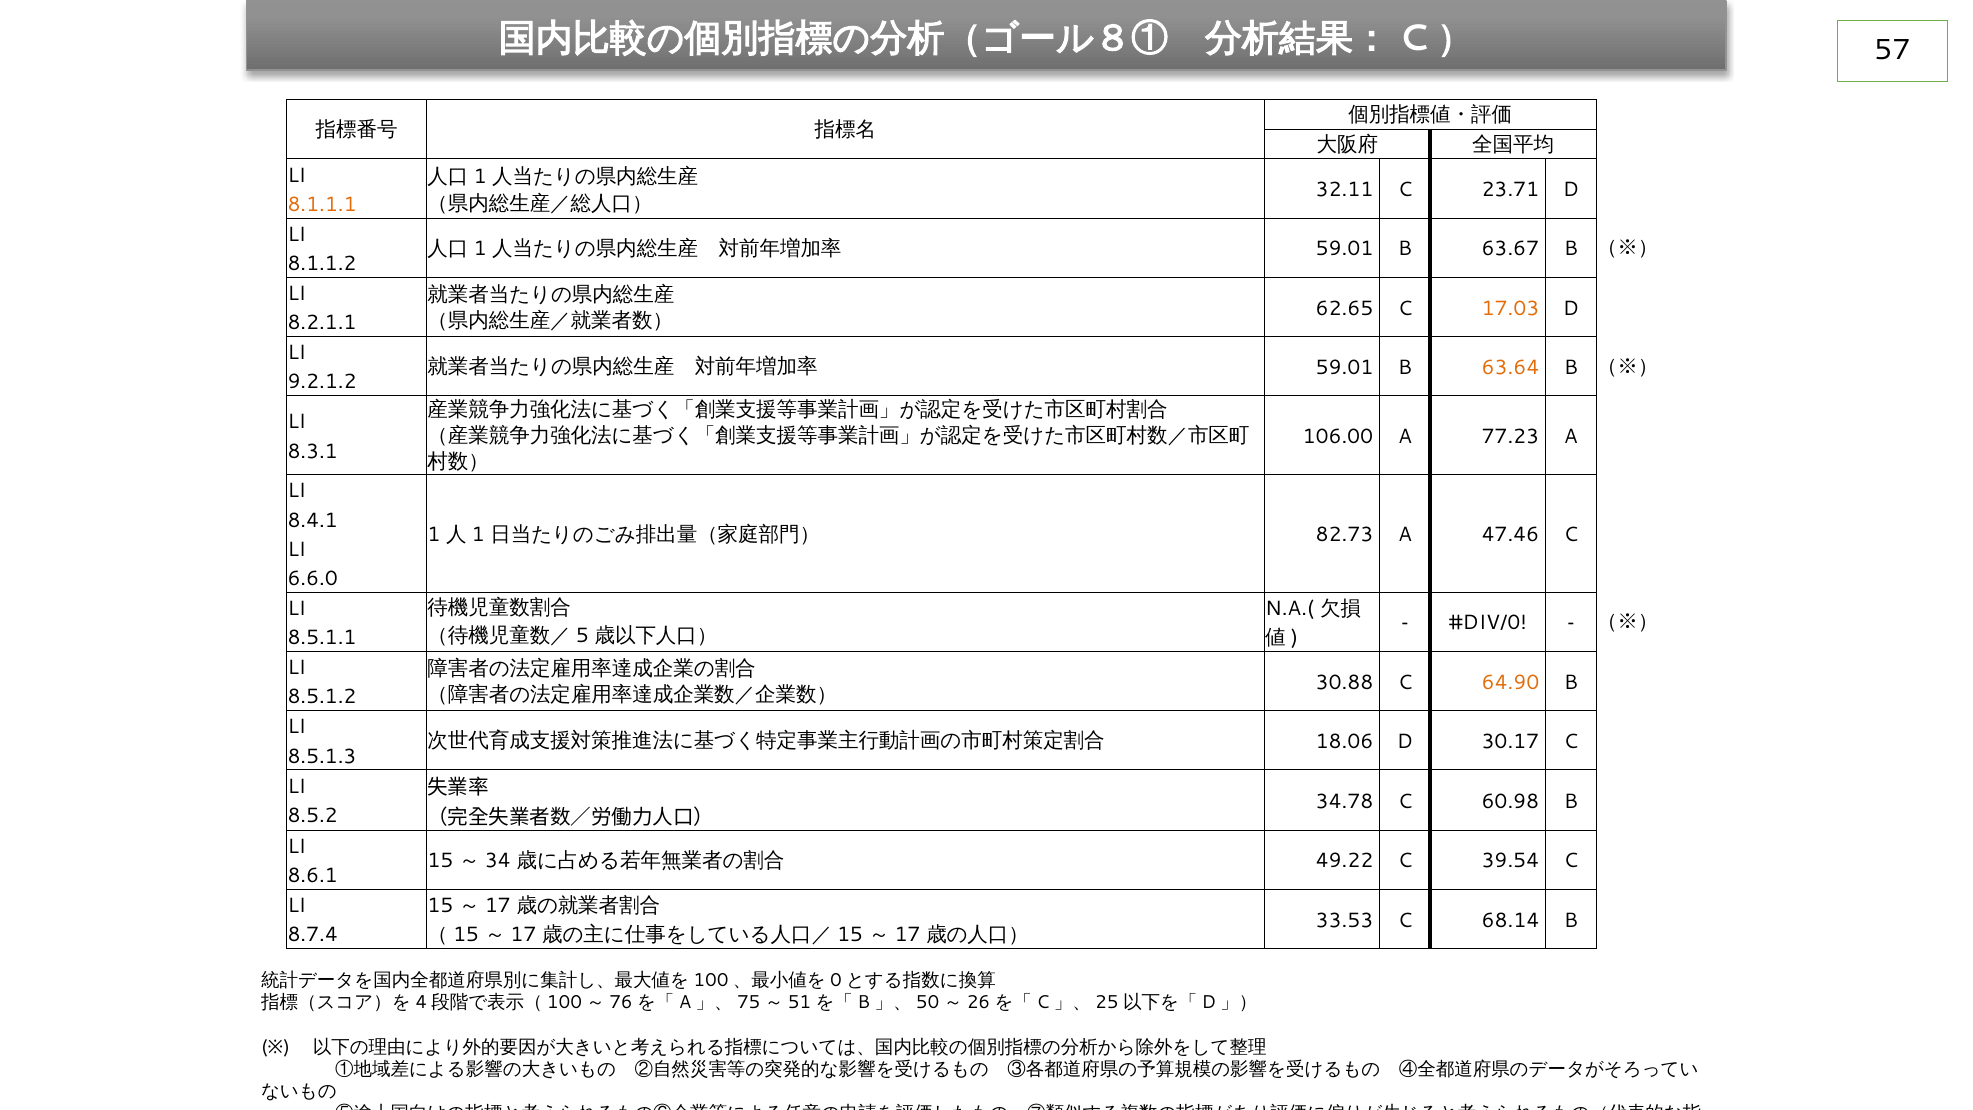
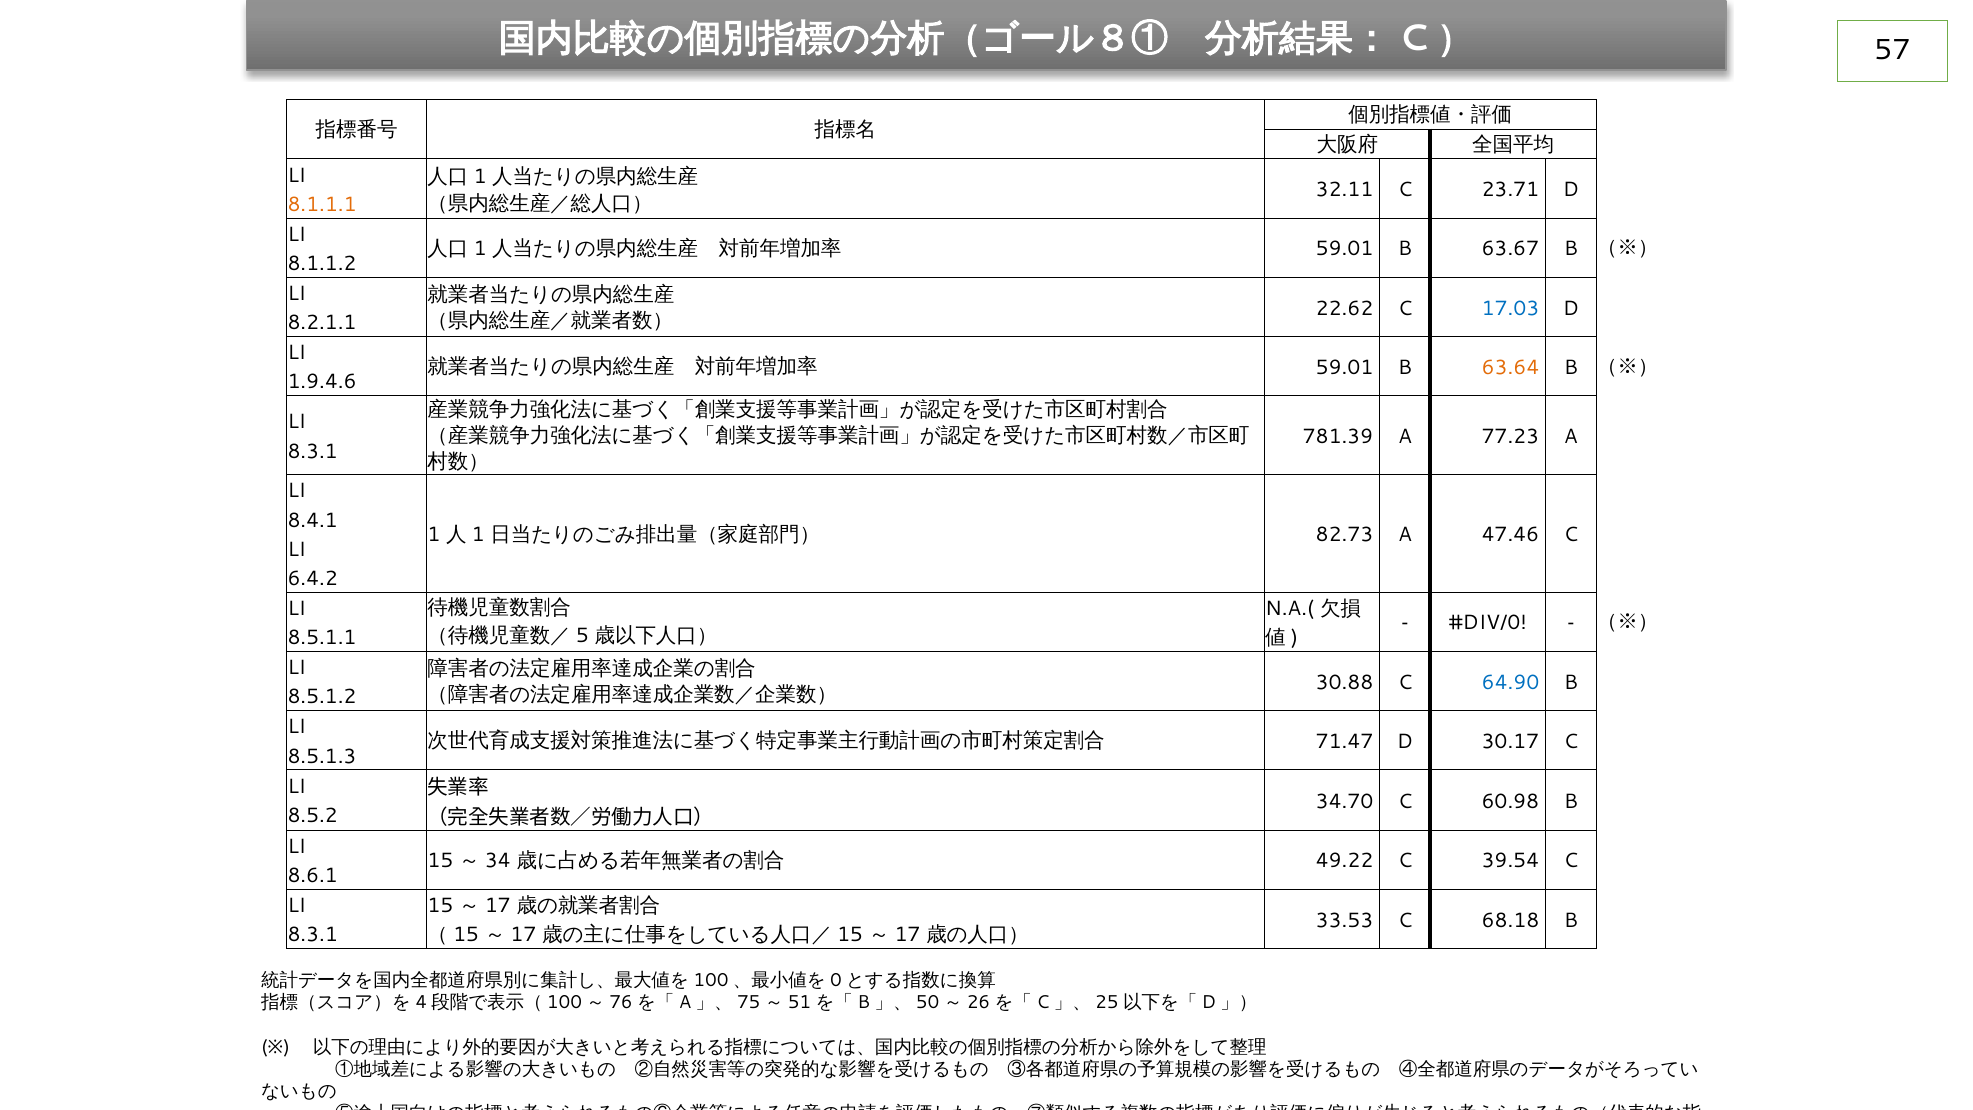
62.65: 62.65 -> 22.62
17.03 colour: orange -> blue
9.2.1.2: 9.2.1.2 -> 1.9.4.6
106.00: 106.00 -> 781.39
6.6.0: 6.6.0 -> 6.4.2
64.90 colour: orange -> blue
18.06: 18.06 -> 71.47
34.78: 34.78 -> 34.70
68.14: 68.14 -> 68.18
8.7.4 at (313, 935): 8.7.4 -> 8.3.1
